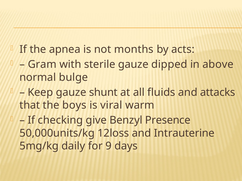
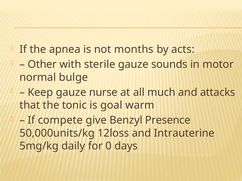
Gram: Gram -> Other
dipped: dipped -> sounds
above: above -> motor
shunt: shunt -> nurse
fluids: fluids -> much
boys: boys -> tonic
viral: viral -> goal
checking: checking -> compete
9: 9 -> 0
